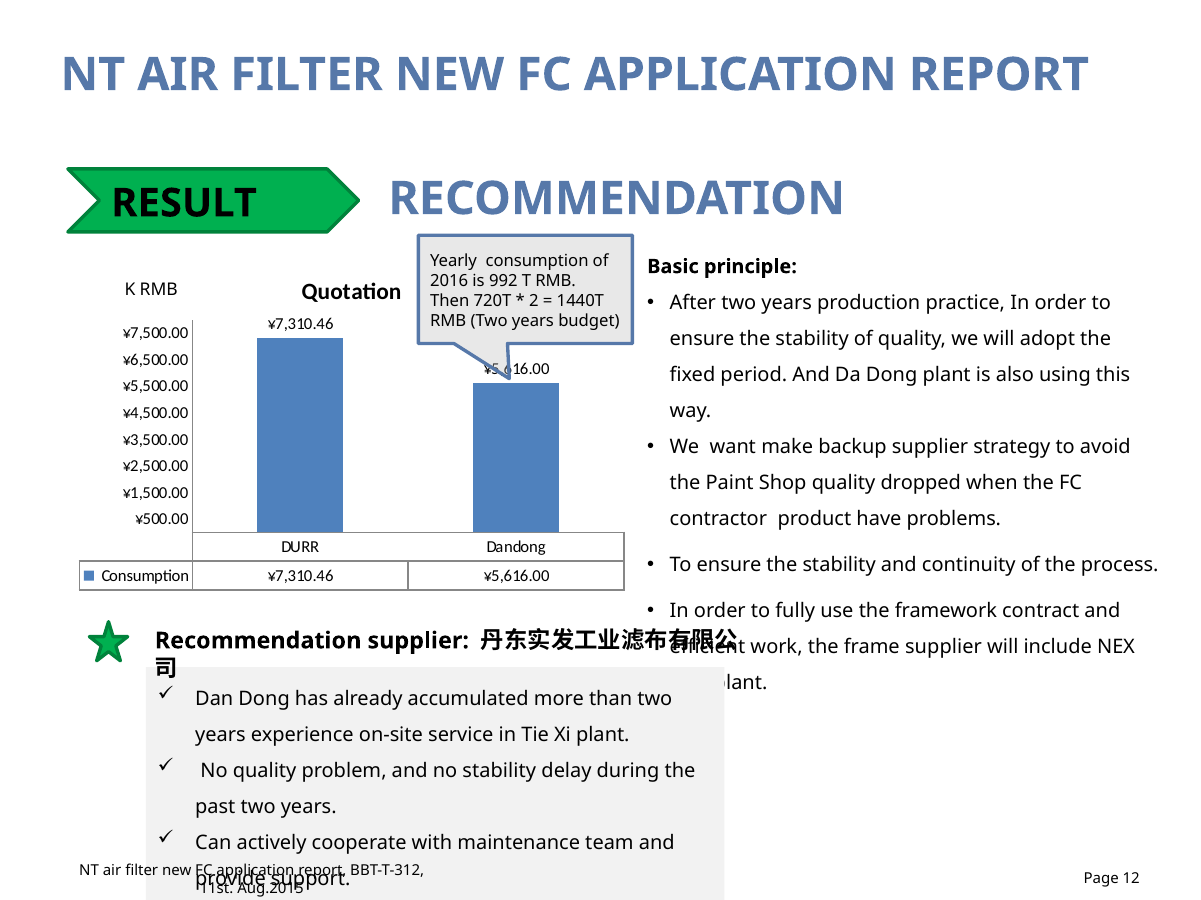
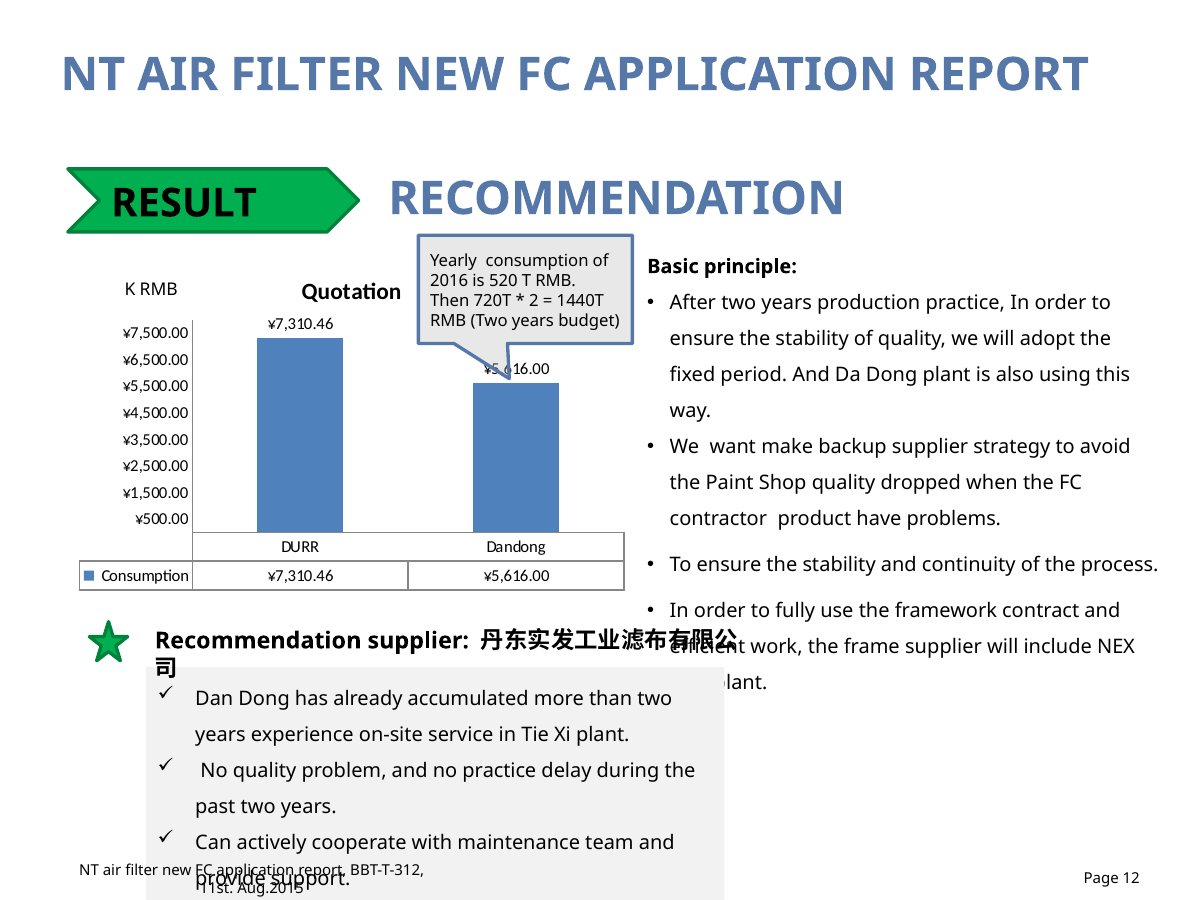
992: 992 -> 520
no stability: stability -> practice
